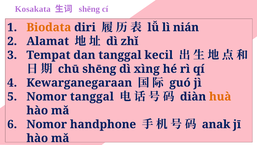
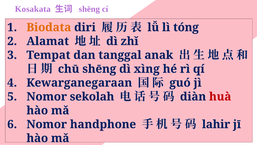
nián: nián -> tóng
kecil: kecil -> anak
Nomor tanggal: tanggal -> sekolah
huà colour: orange -> red
anak: anak -> lahir
